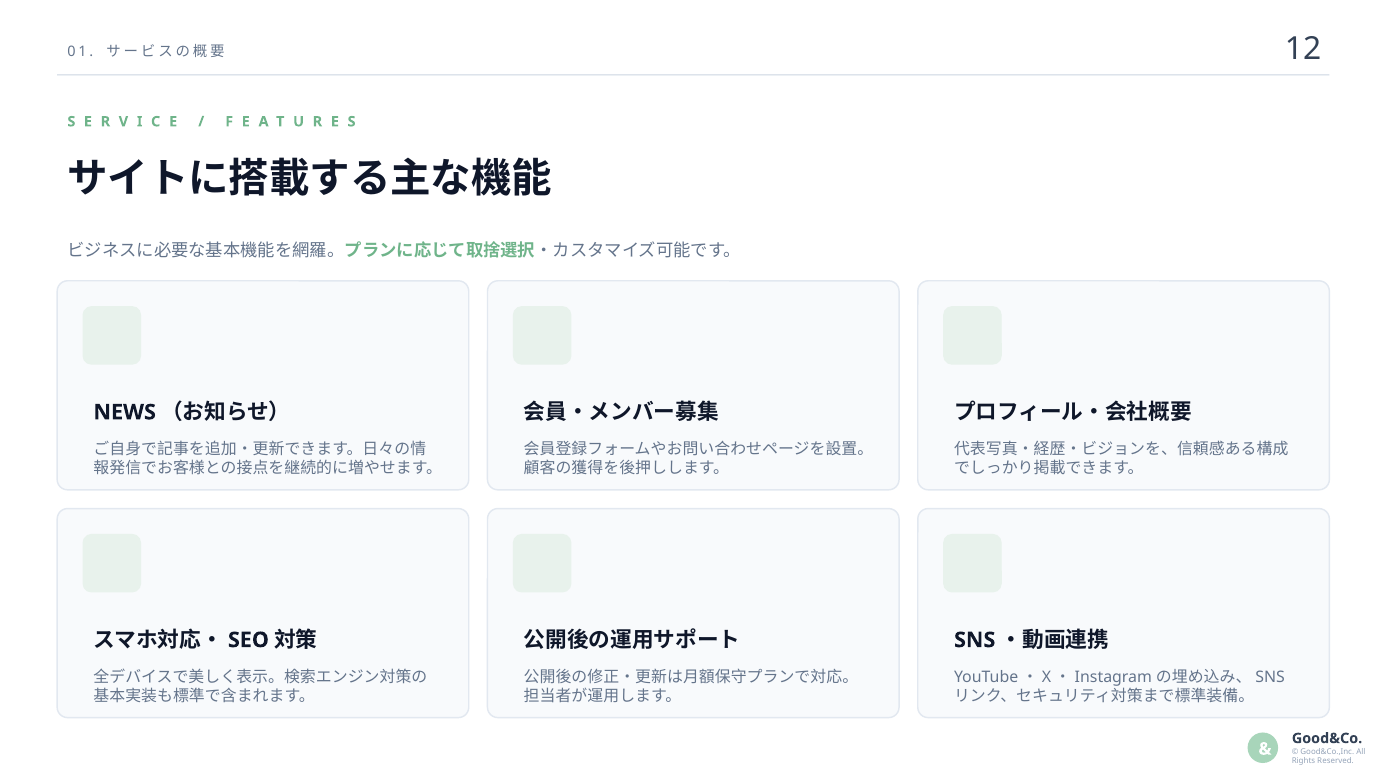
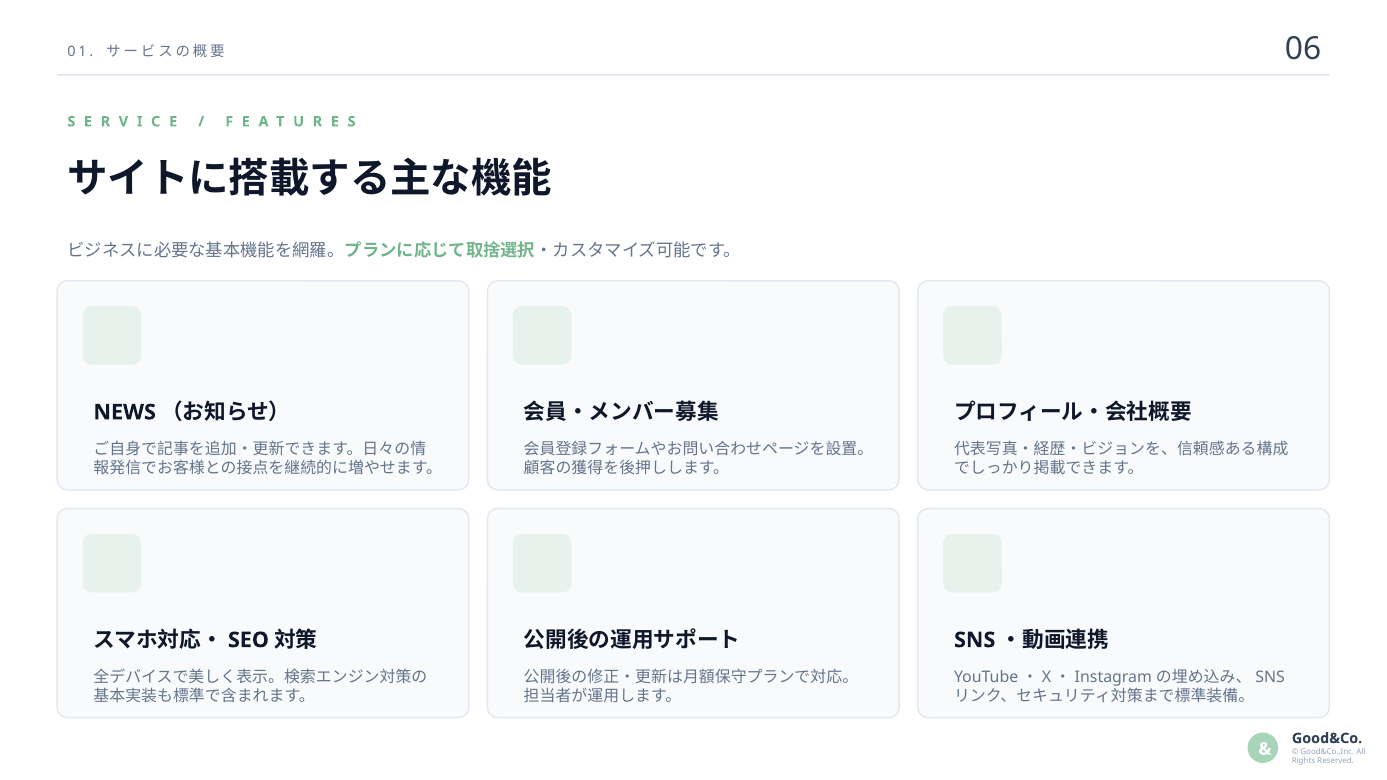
12: 12 -> 06
